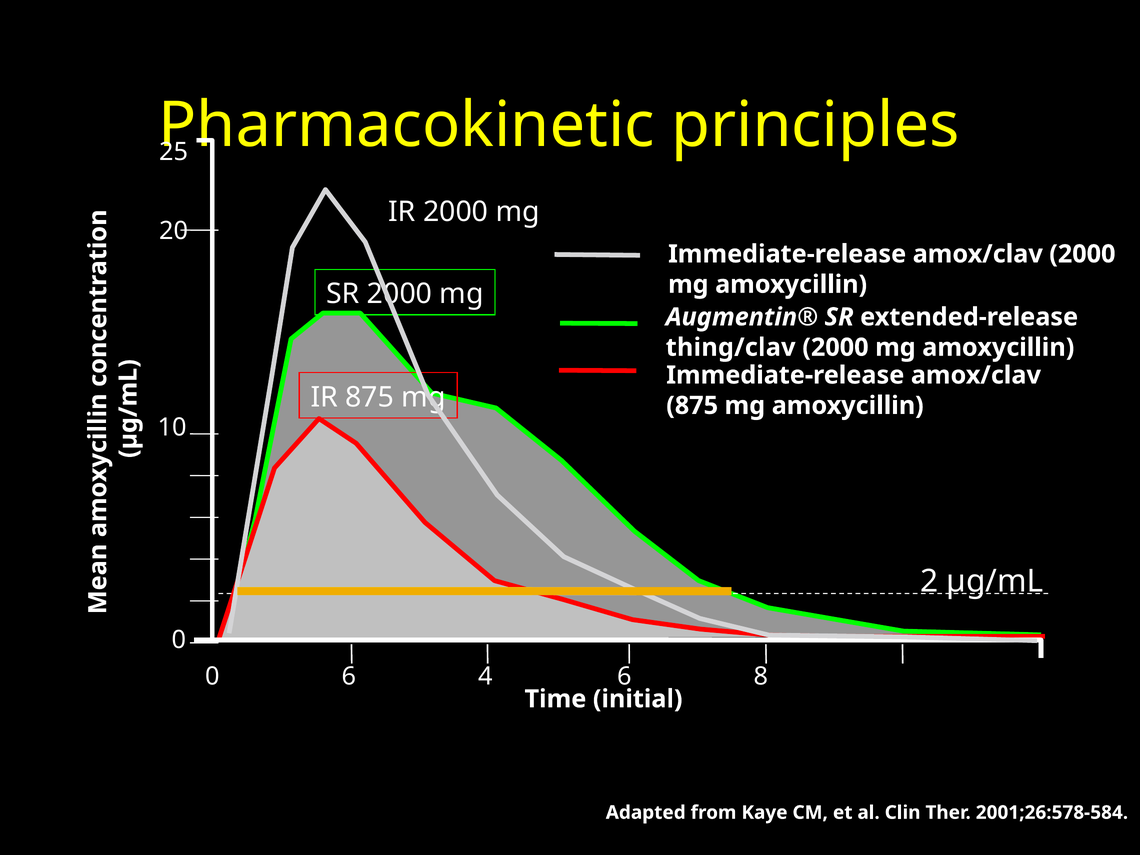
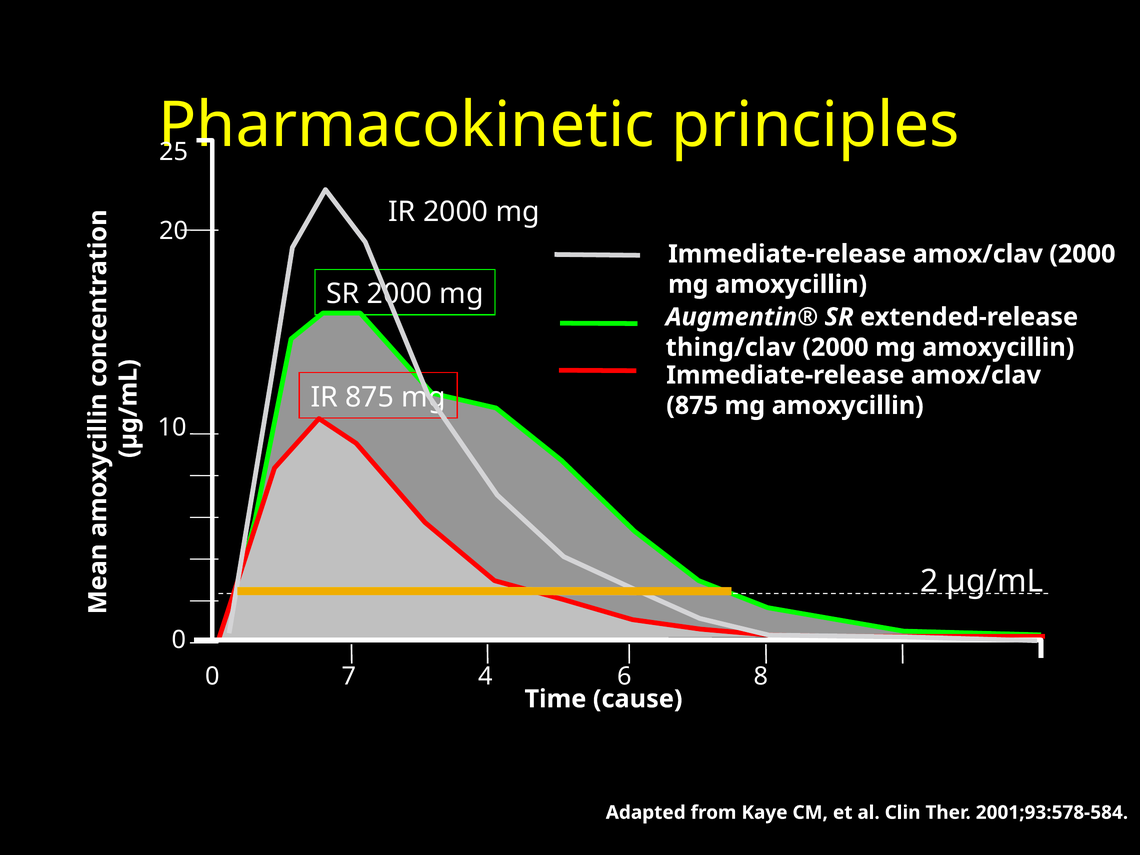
0 6: 6 -> 7
initial: initial -> cause
2001;26:578-584: 2001;26:578-584 -> 2001;93:578-584
